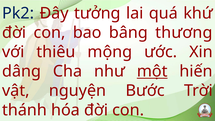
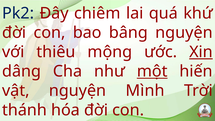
tưởng: tưởng -> chiêm
bâng thương: thương -> nguyện
Xin underline: none -> present
Bước: Bước -> Mình
